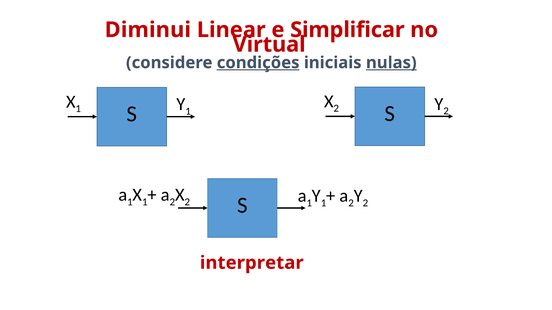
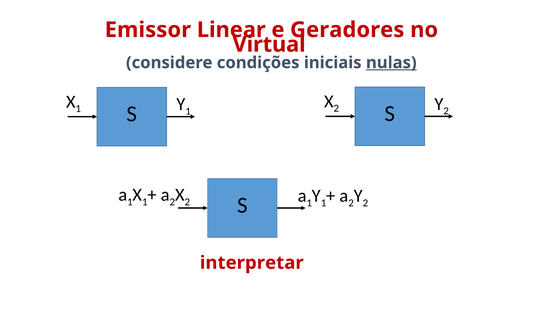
Diminui: Diminui -> Emissor
Simplificar: Simplificar -> Geradores
condições underline: present -> none
